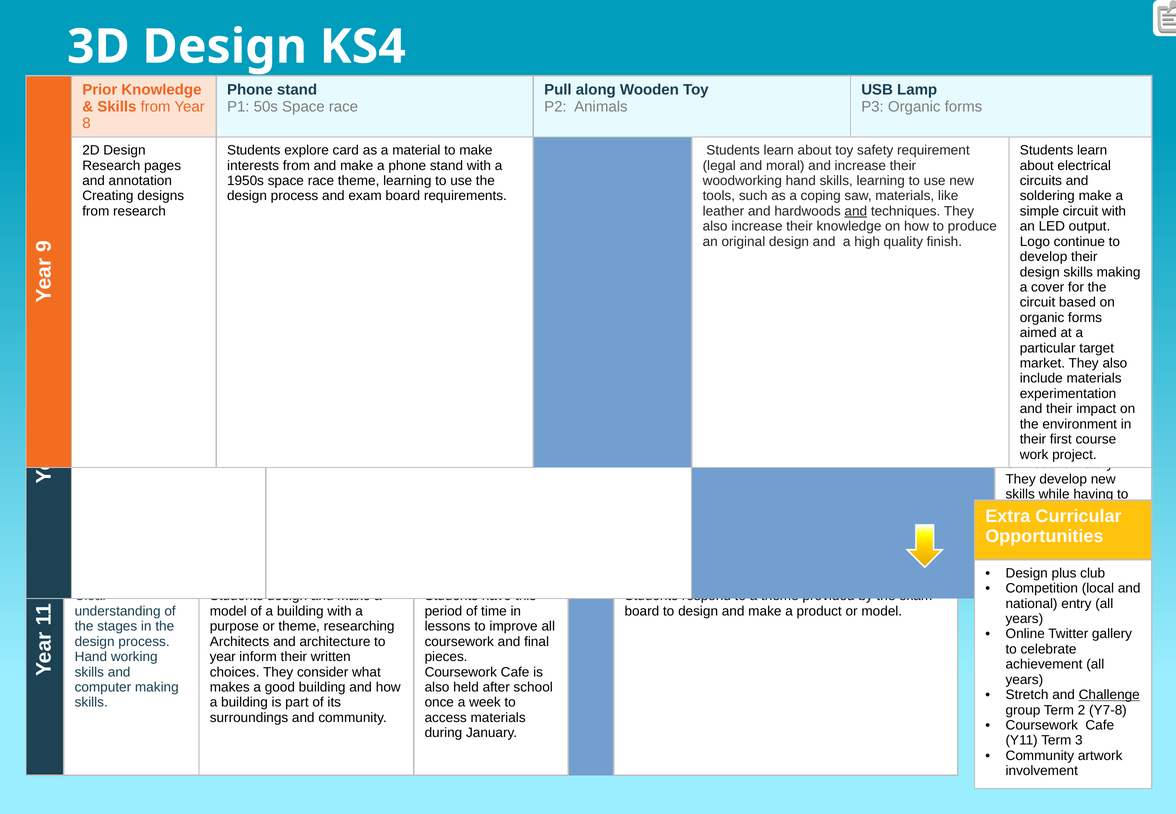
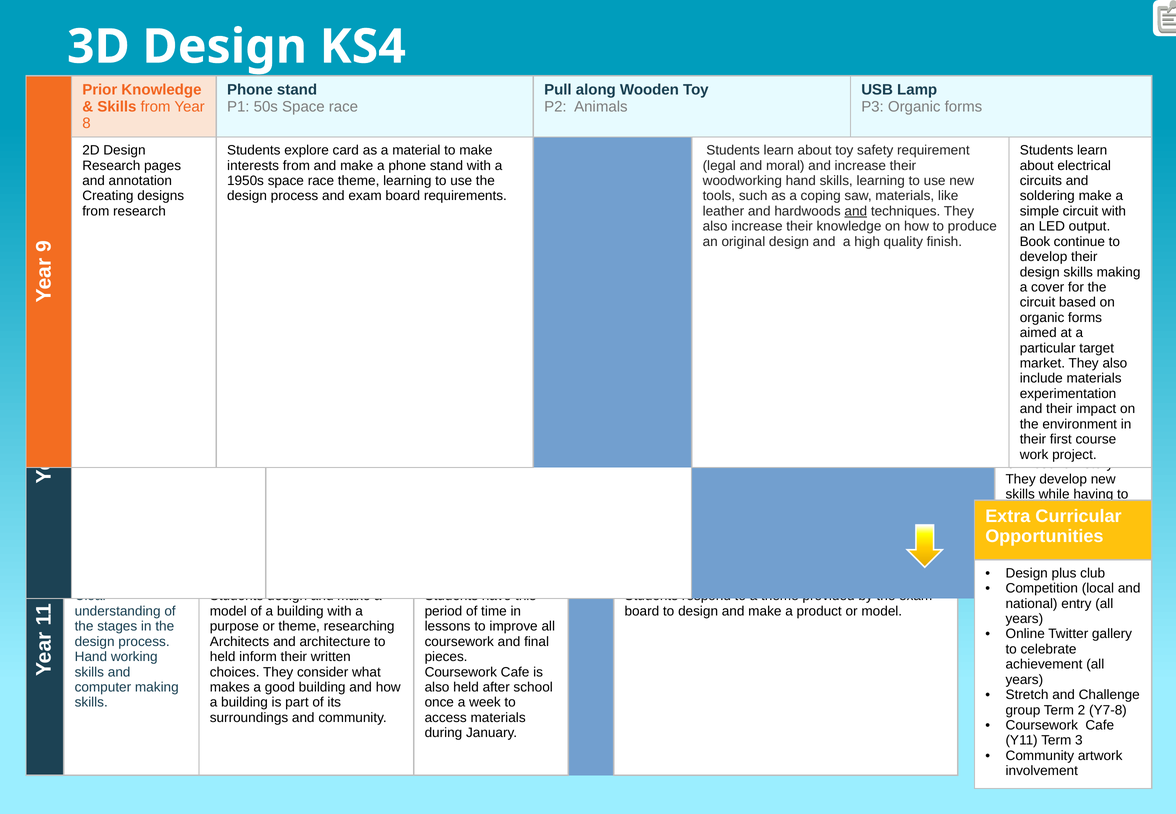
Logo: Logo -> Book
year at (223, 657): year -> held
Challenge underline: present -> none
